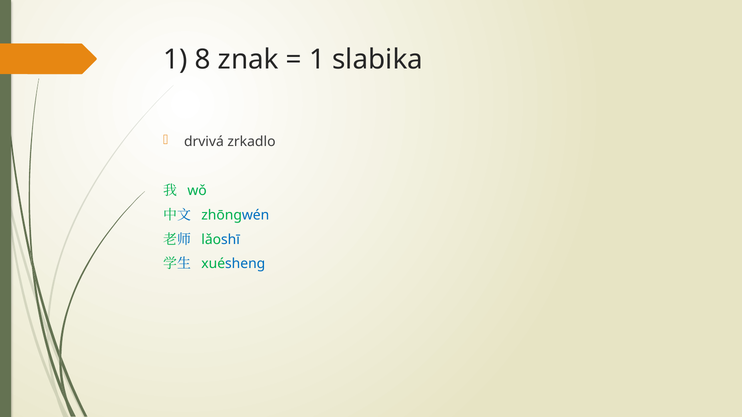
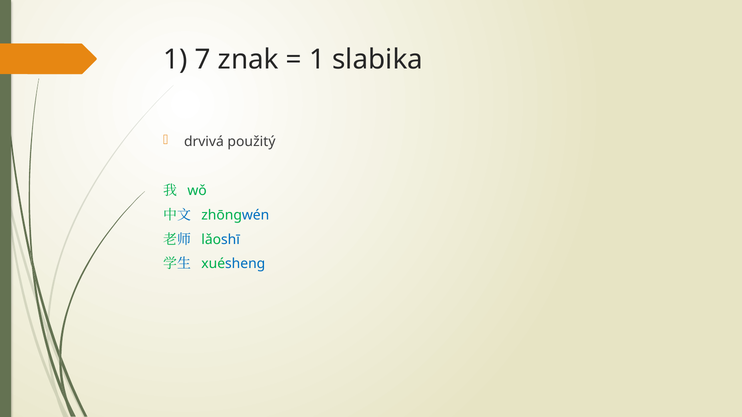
8: 8 -> 7
zrkadlo: zrkadlo -> použitý
